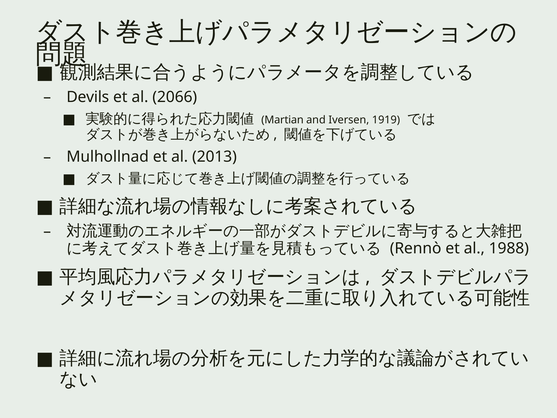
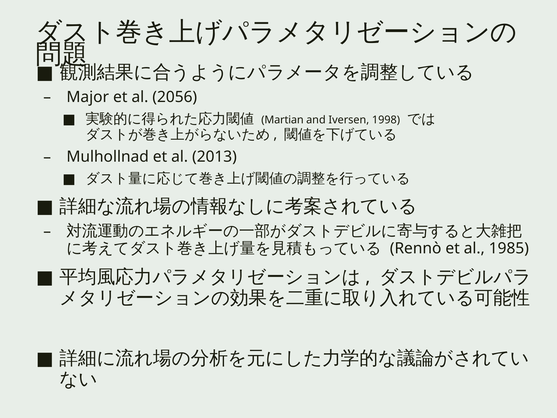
Devils: Devils -> Major
2066: 2066 -> 2056
1919: 1919 -> 1998
1988: 1988 -> 1985
